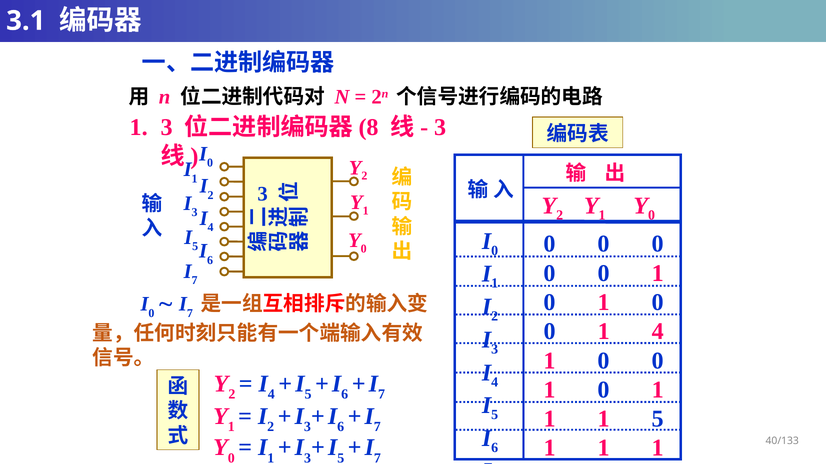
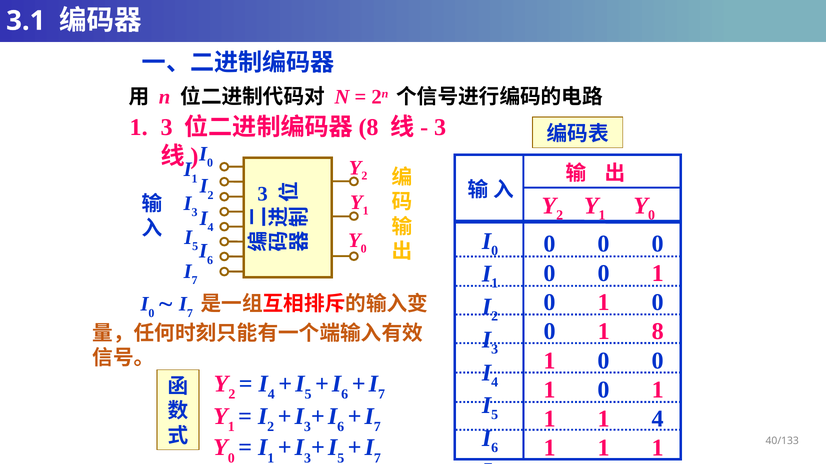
1 4: 4 -> 8
1 5: 5 -> 4
